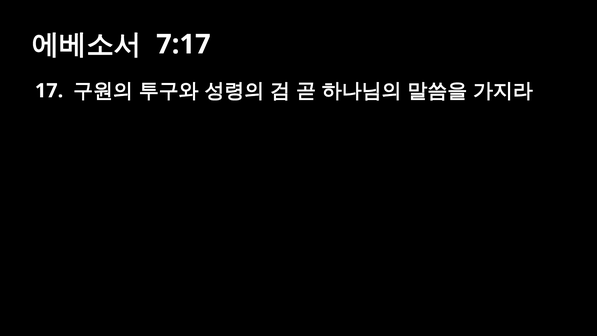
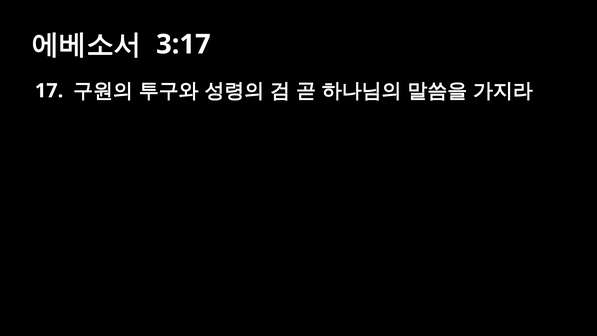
7:17: 7:17 -> 3:17
